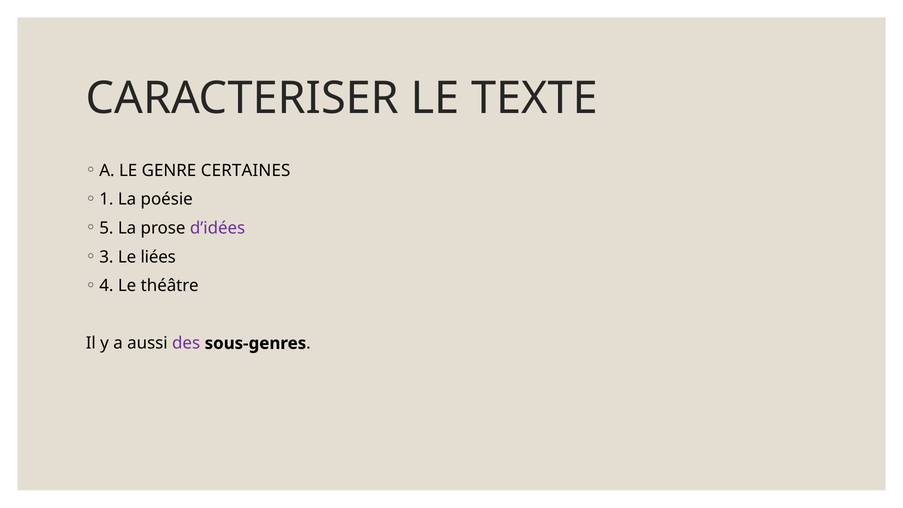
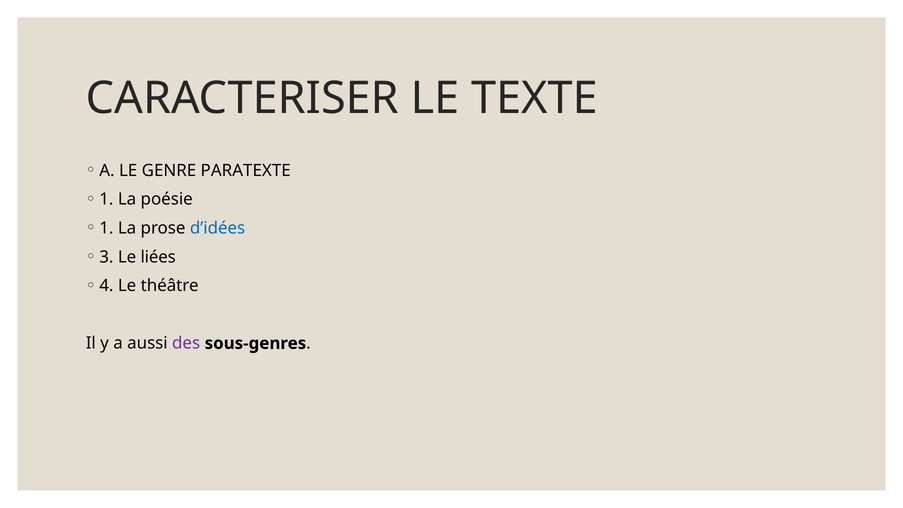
CERTAINES: CERTAINES -> PARATEXTE
5 at (106, 228): 5 -> 1
d’idées colour: purple -> blue
